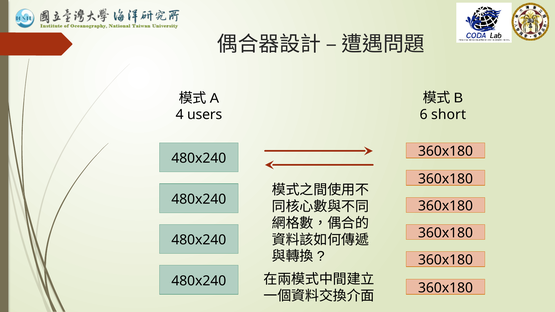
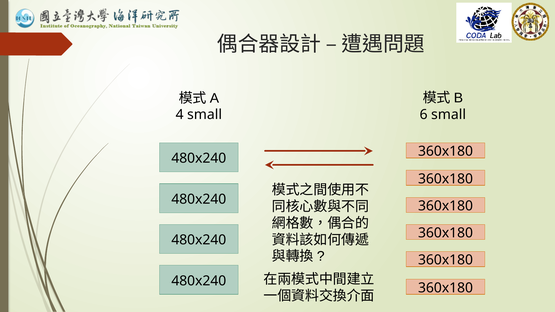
6 short: short -> small
4 users: users -> small
